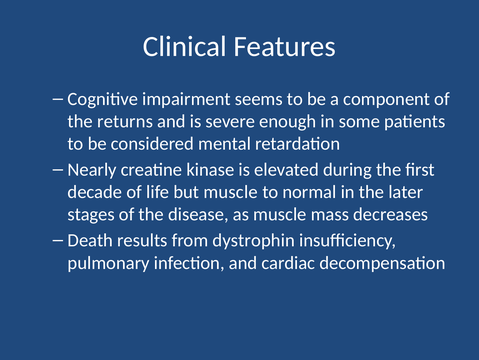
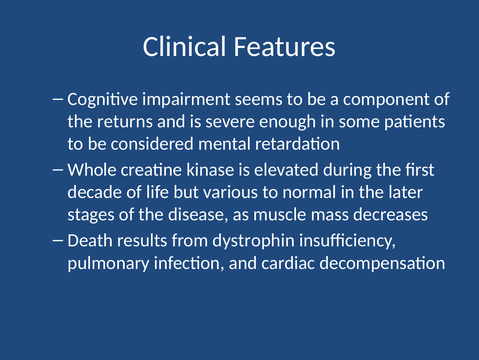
Nearly: Nearly -> Whole
but muscle: muscle -> various
